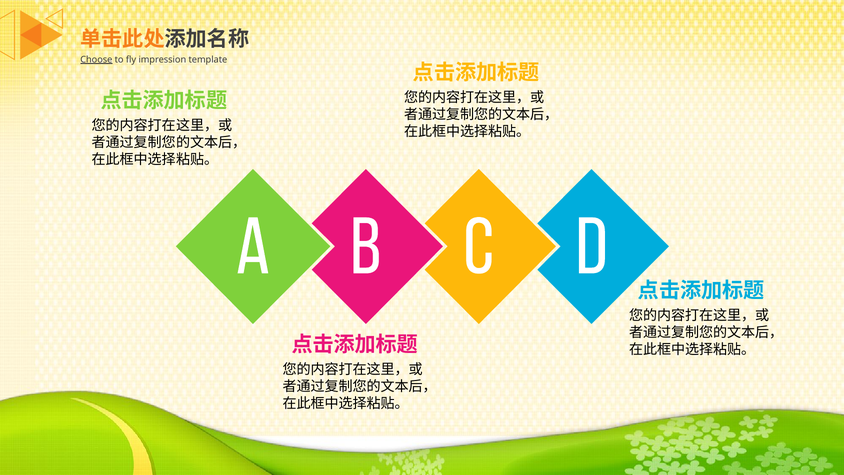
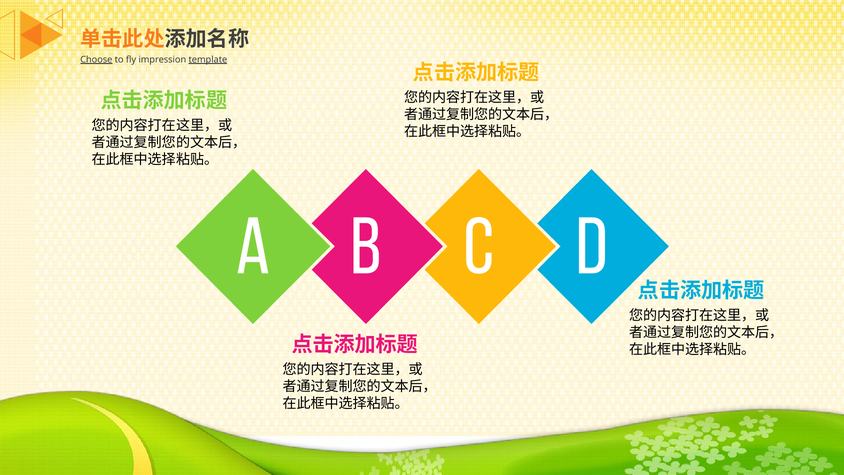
template underline: none -> present
